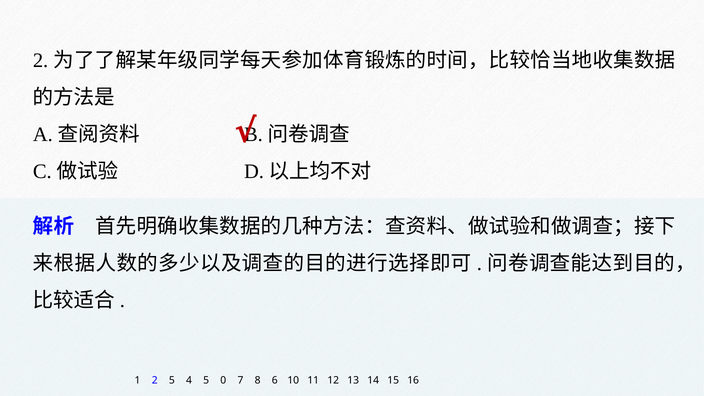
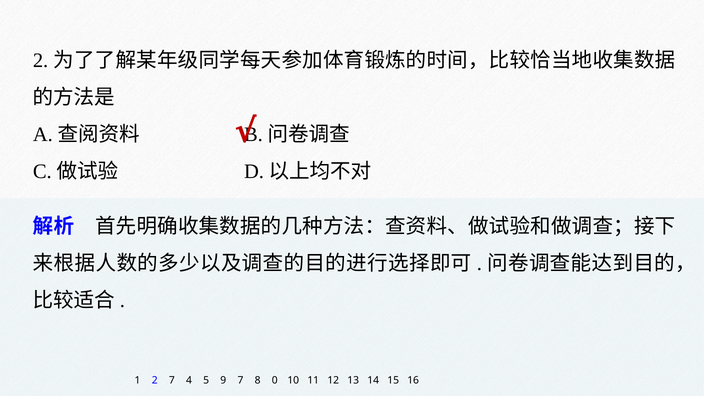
2 5: 5 -> 7
0: 0 -> 9
6: 6 -> 0
